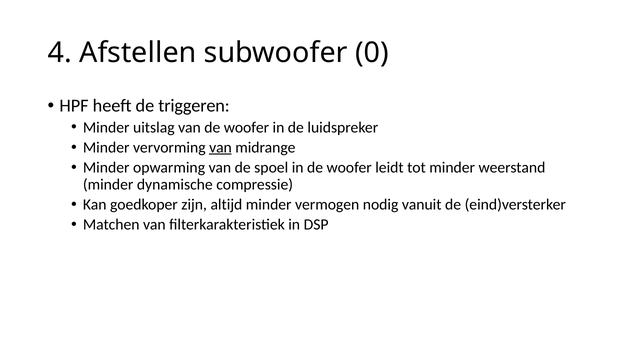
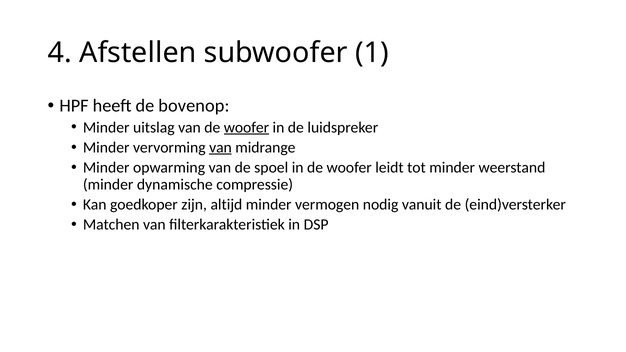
0: 0 -> 1
triggeren: triggeren -> bovenop
woofer at (246, 127) underline: none -> present
